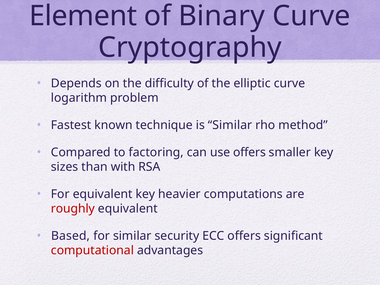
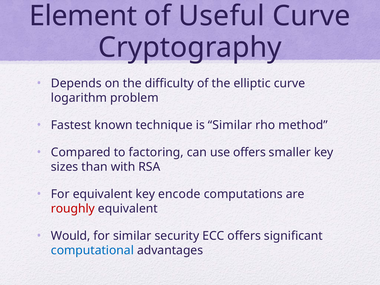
Binary: Binary -> Useful
heavier: heavier -> encode
Based: Based -> Would
computational colour: red -> blue
